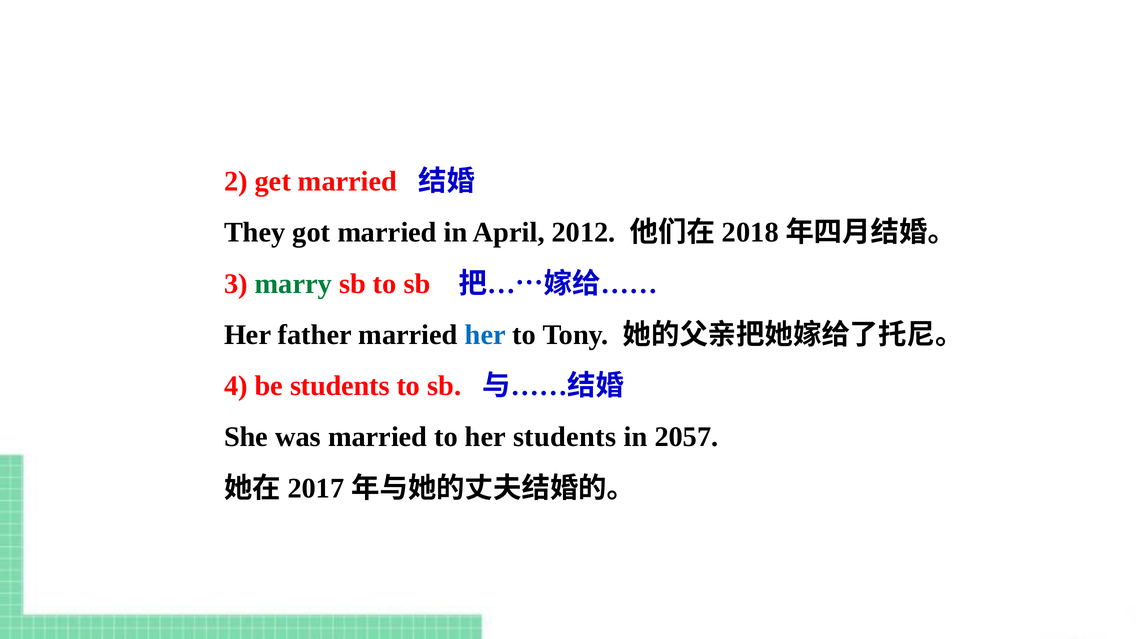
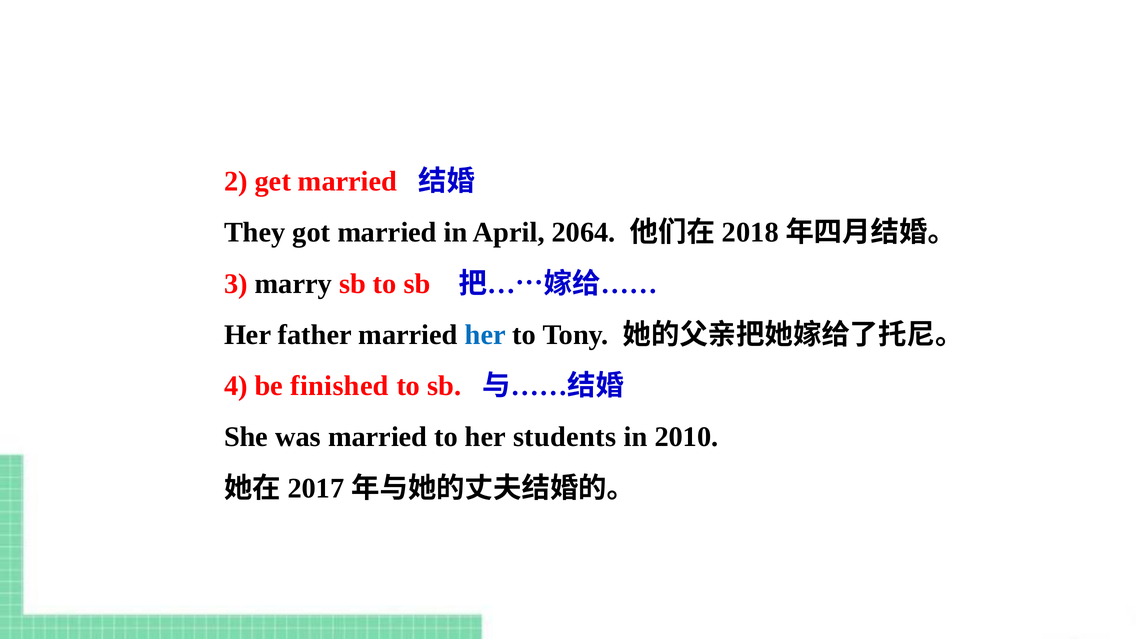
2012: 2012 -> 2064
marry colour: green -> black
be students: students -> finished
2057: 2057 -> 2010
